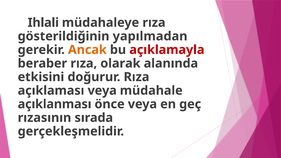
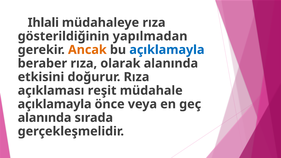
açıklamayla at (167, 50) colour: red -> blue
açıklaması veya: veya -> reşit
açıklanması at (55, 104): açıklanması -> açıklamayla
rızasının at (44, 118): rızasının -> alanında
